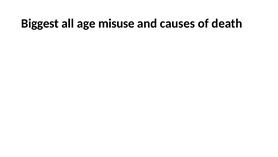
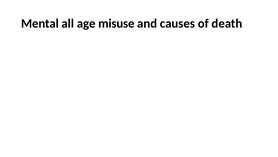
Biggest: Biggest -> Mental
